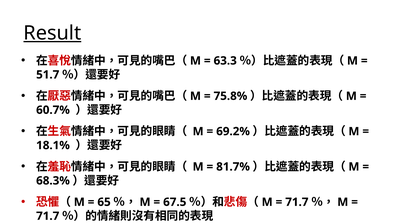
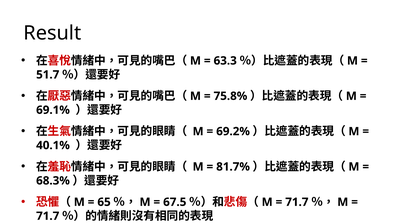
Result underline: present -> none
60.7%: 60.7% -> 69.1%
18.1%: 18.1% -> 40.1%
